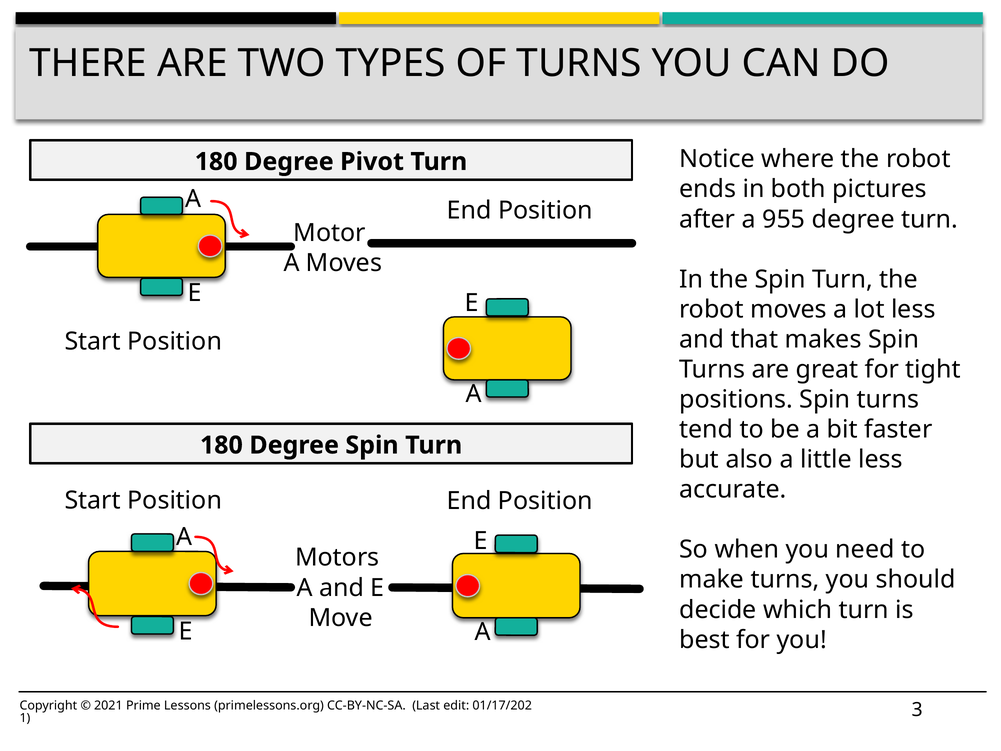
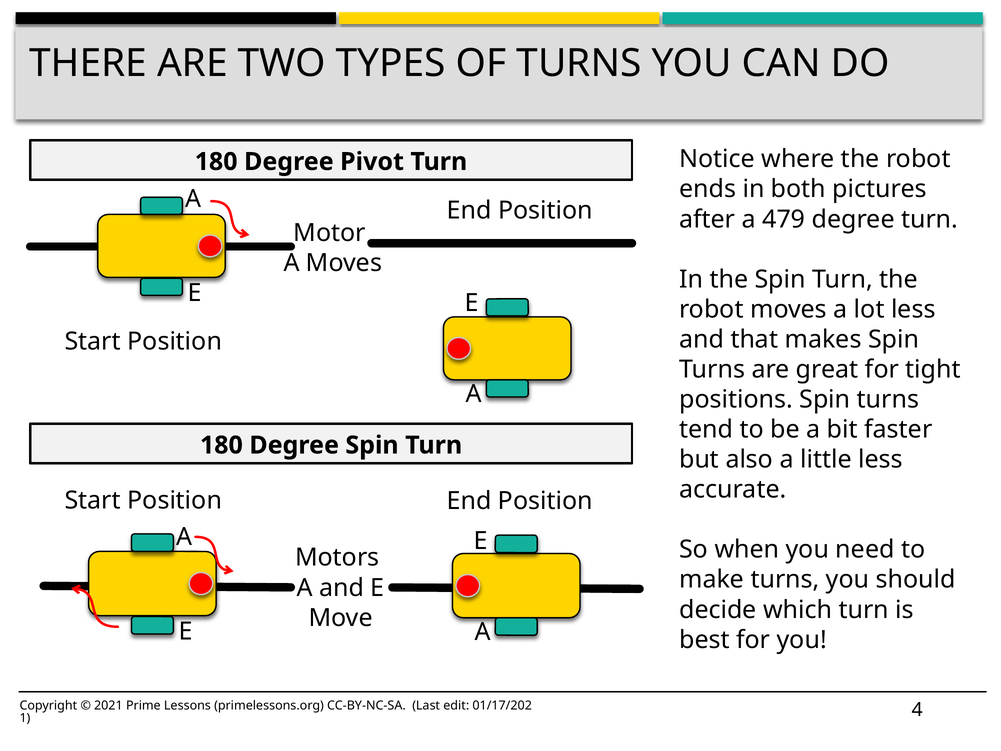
955: 955 -> 479
3: 3 -> 4
